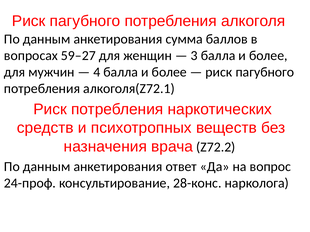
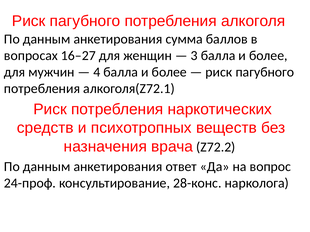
59–27: 59–27 -> 16–27
